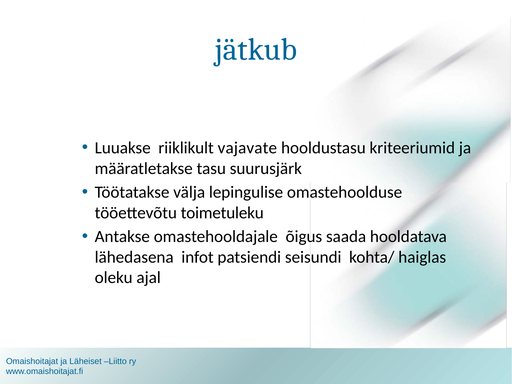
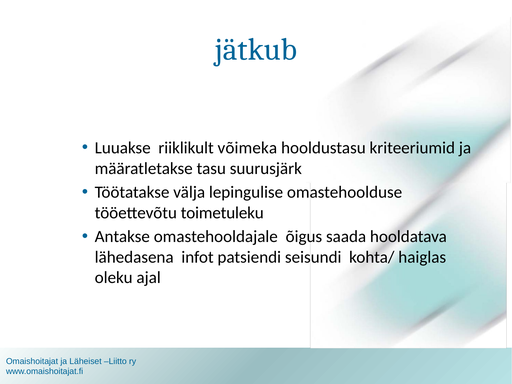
vajavate: vajavate -> võimeka
